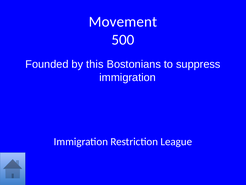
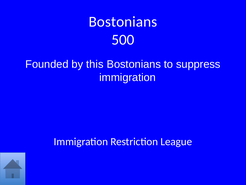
Movement at (123, 22): Movement -> Bostonians
